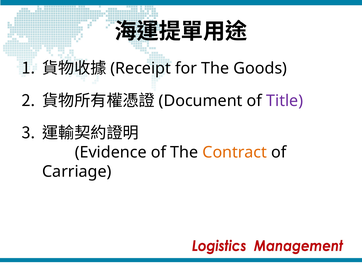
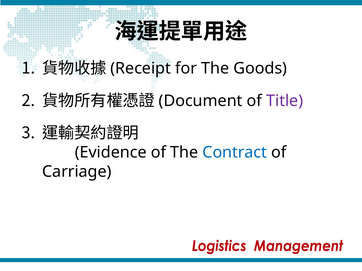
Contract colour: orange -> blue
